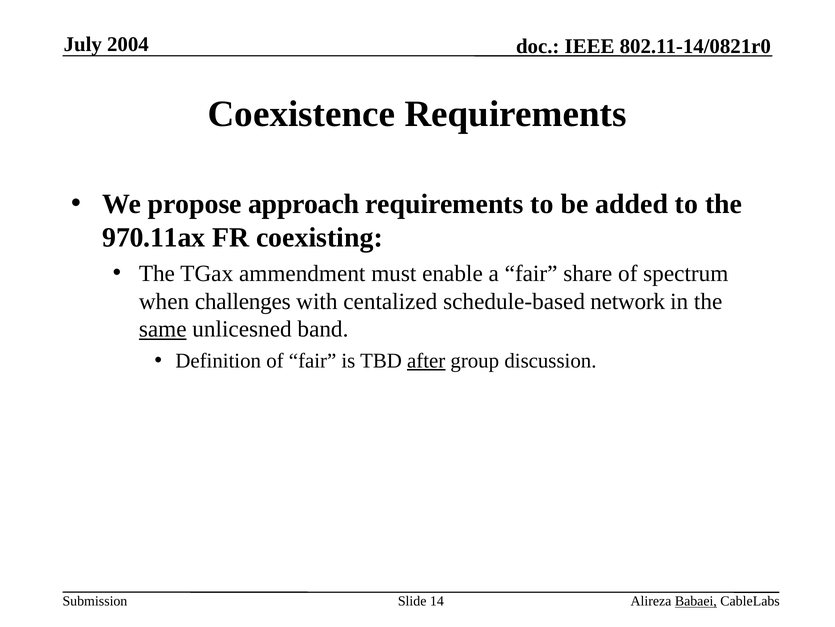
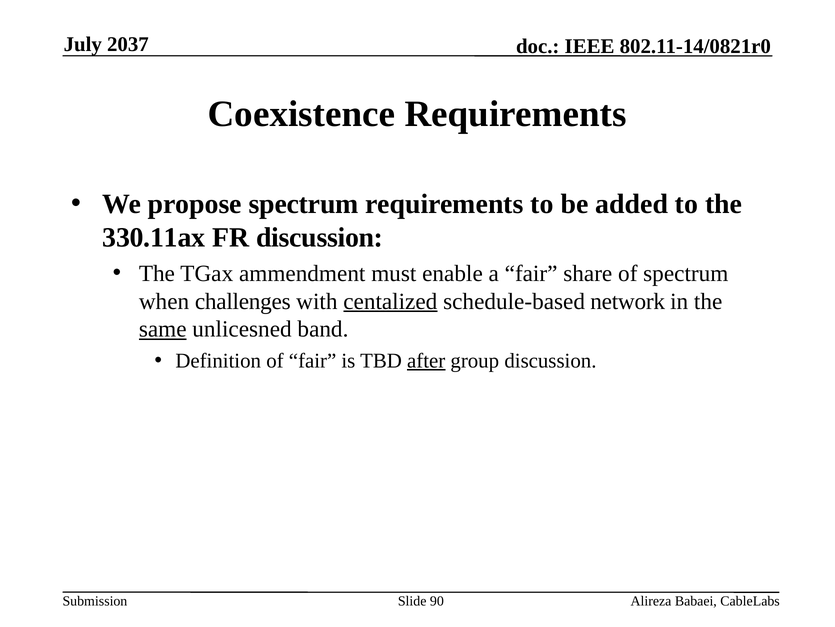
2004: 2004 -> 2037
propose approach: approach -> spectrum
970.11ax: 970.11ax -> 330.11ax
FR coexisting: coexisting -> discussion
centalized underline: none -> present
14: 14 -> 90
Babaei underline: present -> none
